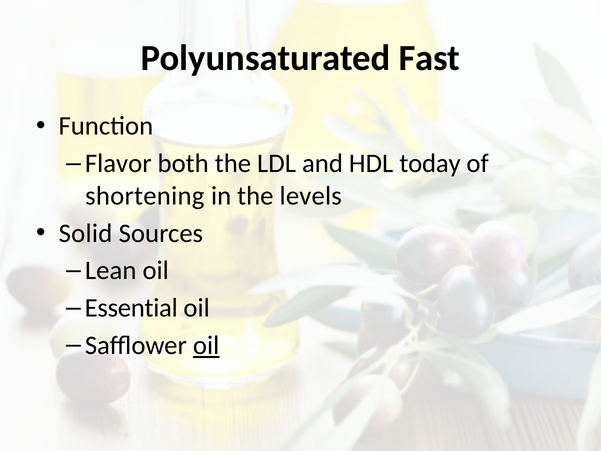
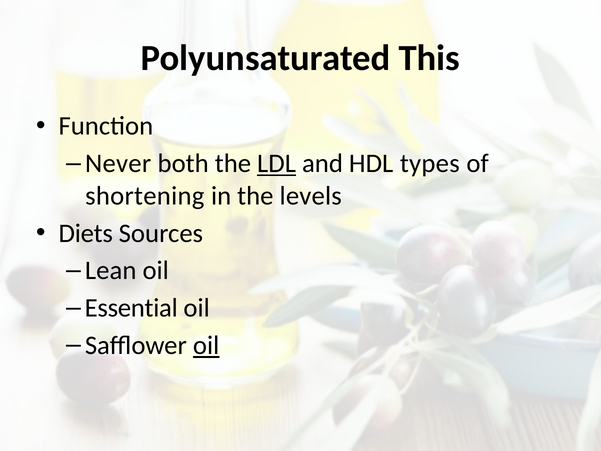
Fast: Fast -> This
Flavor: Flavor -> Never
LDL underline: none -> present
today: today -> types
Solid: Solid -> Diets
